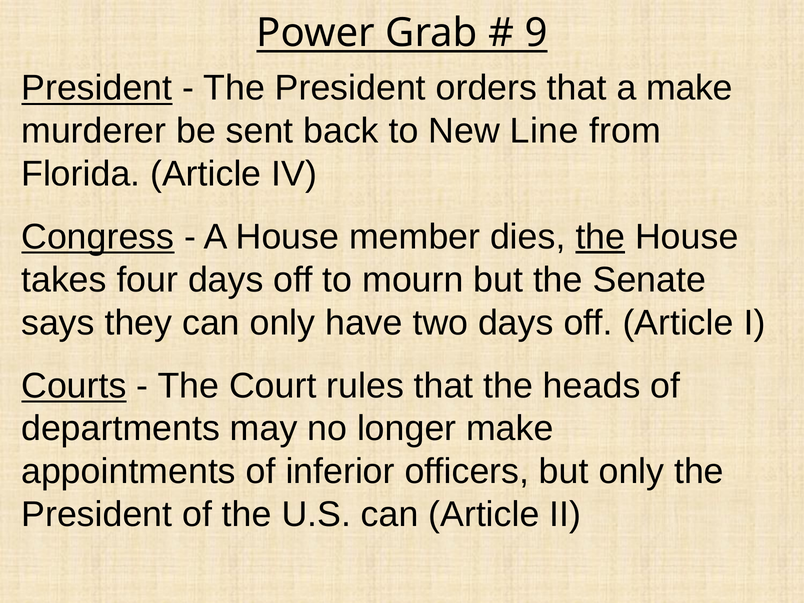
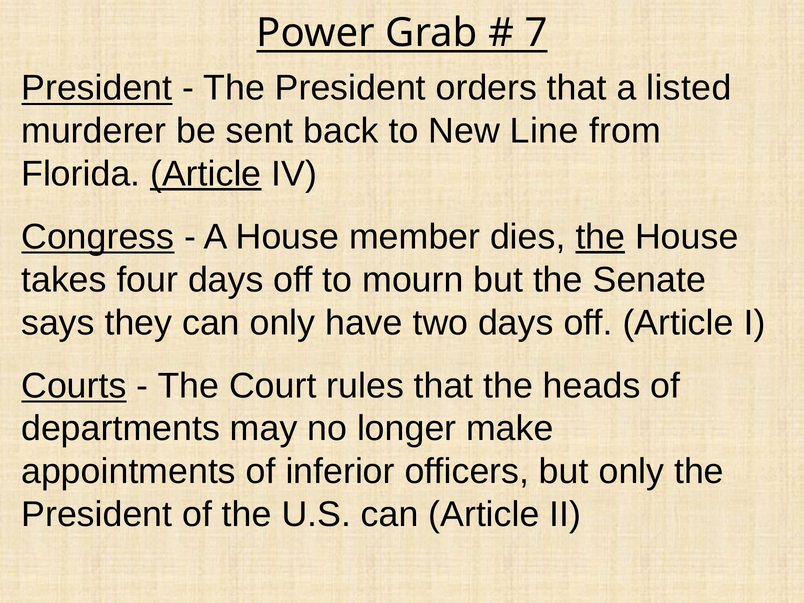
9: 9 -> 7
a make: make -> listed
Article at (206, 174) underline: none -> present
